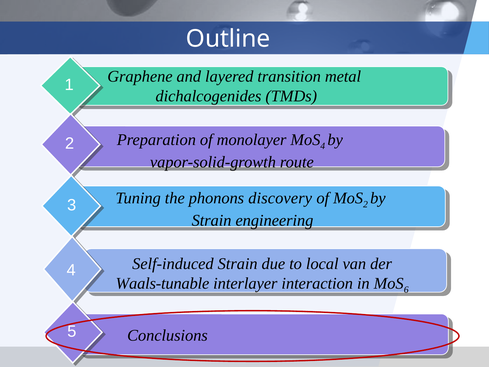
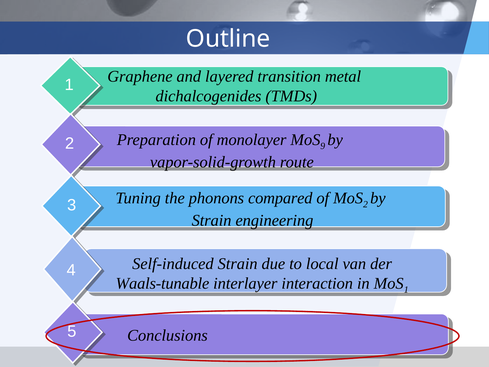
4 at (323, 146): 4 -> 9
discovery: discovery -> compared
6 at (406, 289): 6 -> 1
